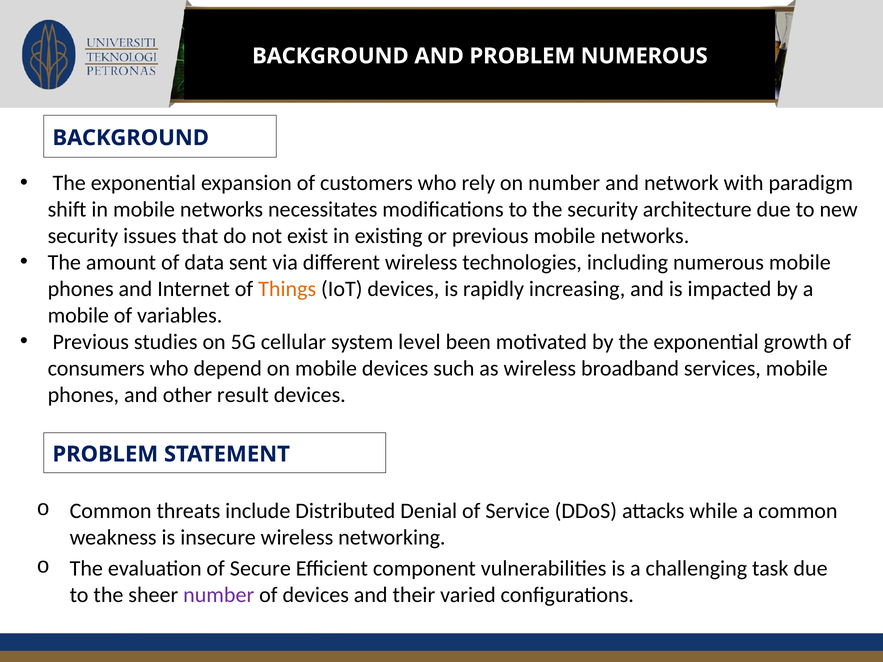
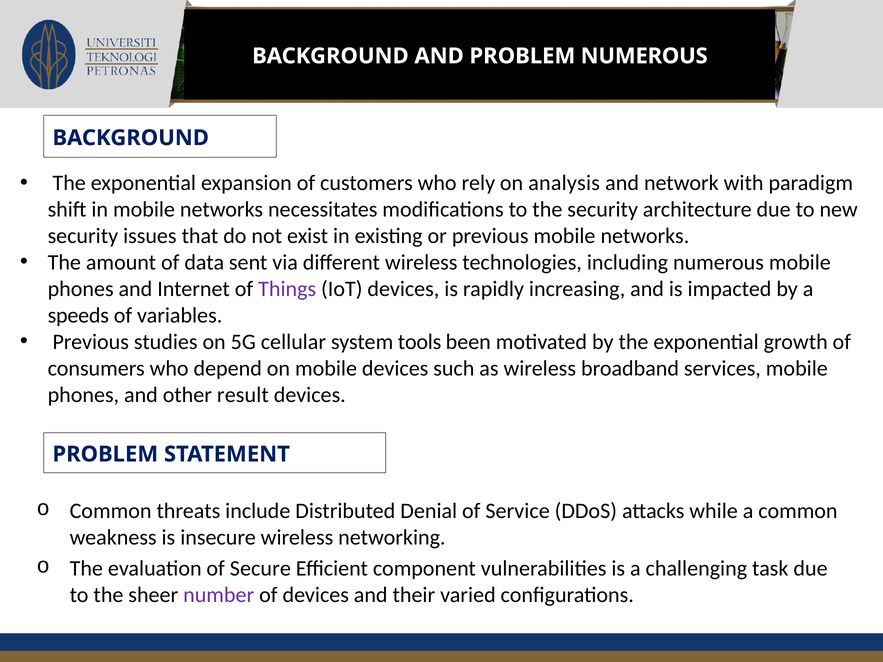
on number: number -> analysis
Things colour: orange -> purple
mobile at (78, 315): mobile -> speeds
level: level -> tools
